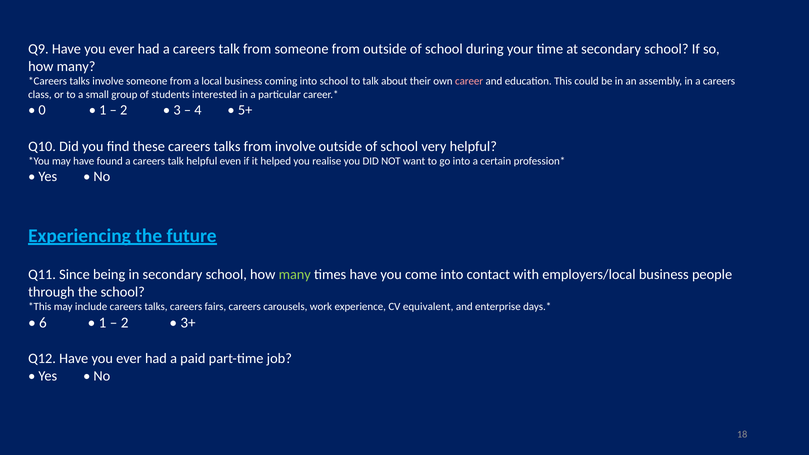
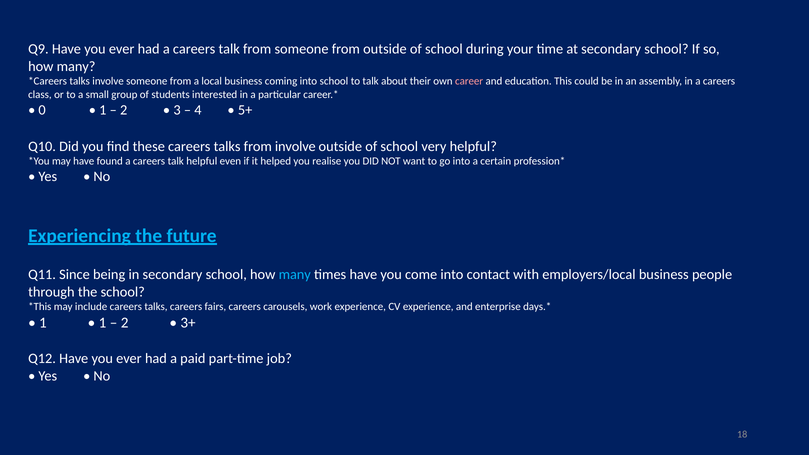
many at (295, 275) colour: light green -> light blue
CV equivalent: equivalent -> experience
6 at (43, 323): 6 -> 1
